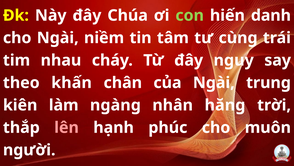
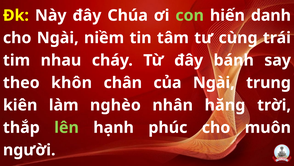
nguy: nguy -> bánh
khấn: khấn -> khôn
ngàng: ngàng -> nghèo
lên colour: pink -> light green
